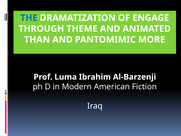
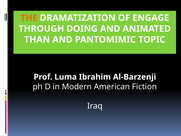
THE colour: blue -> orange
THEME: THEME -> DOING
MORE: MORE -> TOPIC
